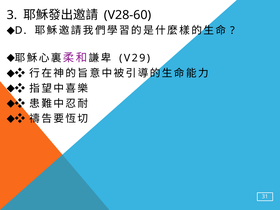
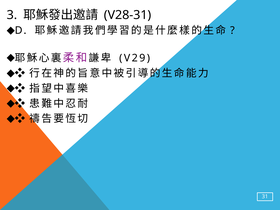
V28-60: V28-60 -> V28-31
